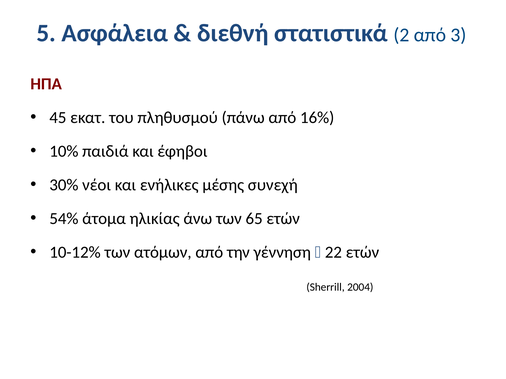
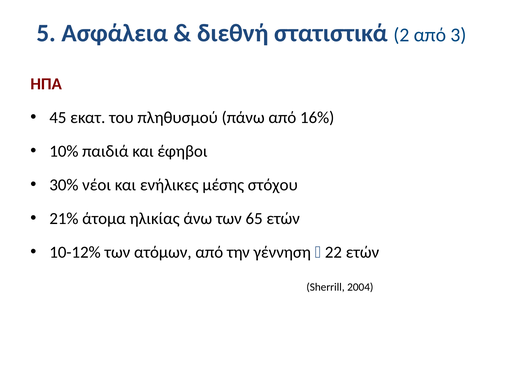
συνεχή: συνεχή -> στόχου
54%: 54% -> 21%
